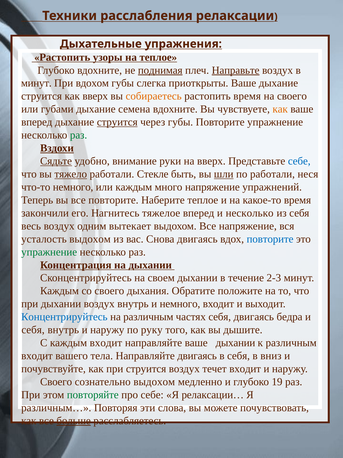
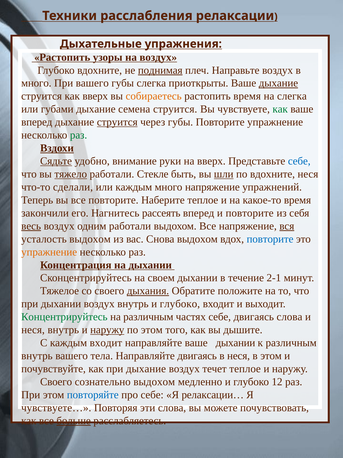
на теплое: теплое -> воздух
Направьте underline: present -> none
минут at (36, 83): минут -> много
При вдохом: вдохом -> вашего
дыхание at (278, 83) underline: none -> present
на своего: своего -> слегка
семена вдохните: вдохните -> струится
как at (280, 109) colour: orange -> green
по работали: работали -> вдохните
что-то немного: немного -> сделали
тяжелое: тяжелое -> рассеять
и несколько: несколько -> повторите
весь underline: none -> present
одним вытекает: вытекает -> работали
вся underline: none -> present
Снова двигаясь: двигаясь -> выдохом
упражнение at (49, 252) colour: green -> orange
2-3: 2-3 -> 2-1
Каждым at (60, 290): Каждым -> Тяжелое
дыхания underline: none -> present
немного at (180, 303): немного -> глубоко
Концентрируйтесь colour: blue -> green
частях себя: себя -> себе
двигаясь бедра: бедра -> слова
себя at (33, 329): себя -> неся
наружу at (107, 329) underline: none -> present
по руку: руку -> этом
входит at (37, 355): входит -> внутрь
в себя: себя -> неся
в вниз: вниз -> этом
при струится: струится -> дыхание
течет входит: входит -> теплое
19: 19 -> 12
повторяйте colour: green -> blue
различным…: различным… -> чувствуете…
